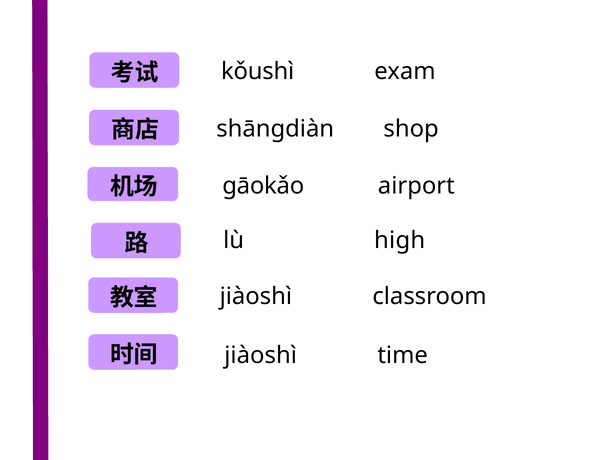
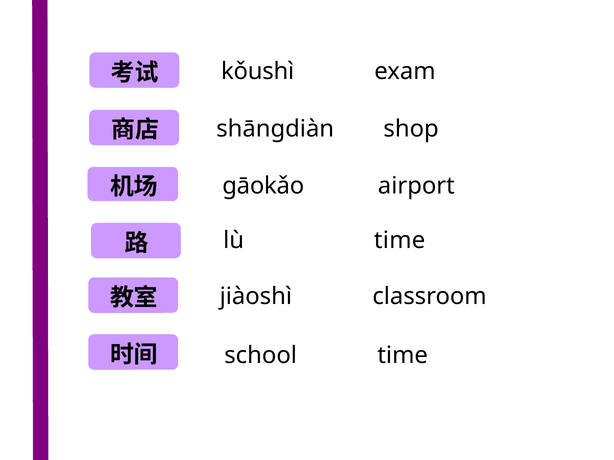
lù high: high -> time
jiàoshì at (261, 356): jiàoshì -> school
